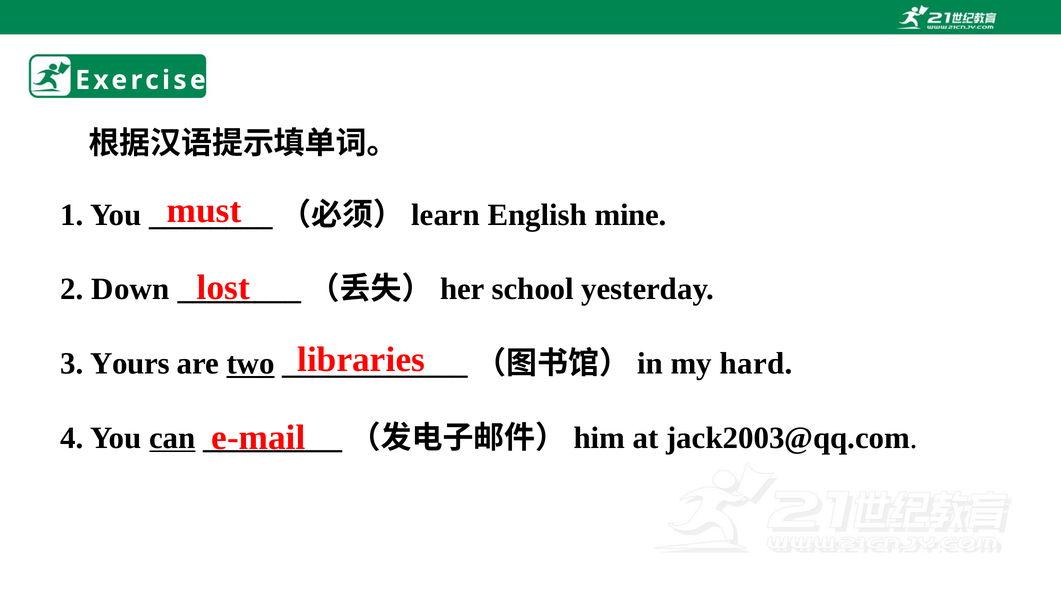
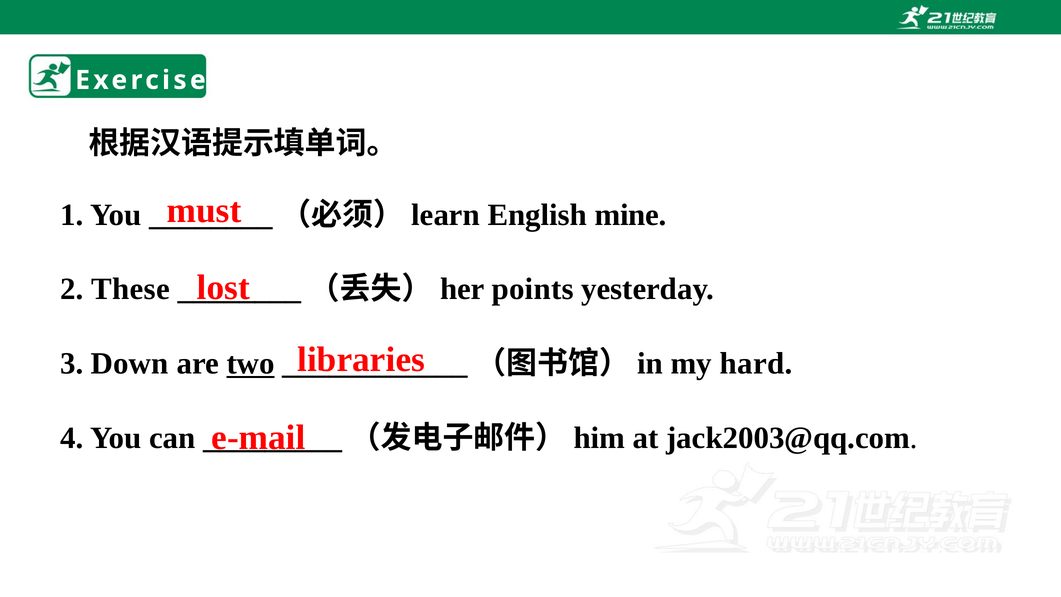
Down: Down -> These
school: school -> points
Yours: Yours -> Down
can underline: present -> none
